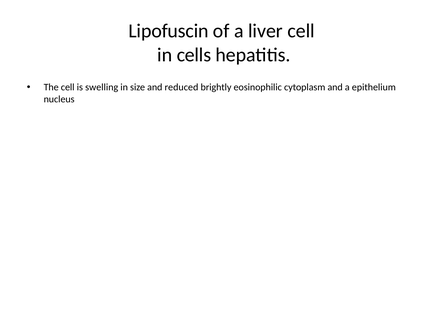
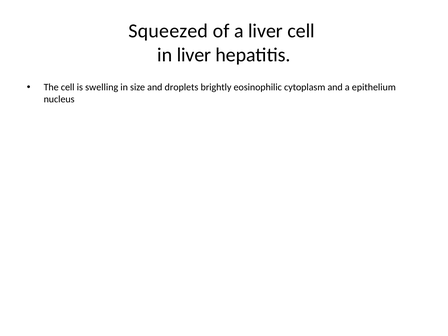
Lipofuscin: Lipofuscin -> Squeezed
in cells: cells -> liver
reduced: reduced -> droplets
